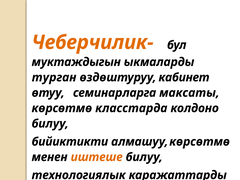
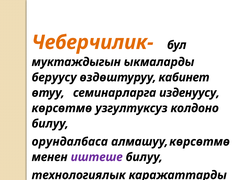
турган: турган -> беруусу
максаты: максаты -> изденуусу
класстарда: класстарда -> узгултуксуз
бийиктикти: бийиктикти -> орундалбаса
иштеше colour: orange -> purple
